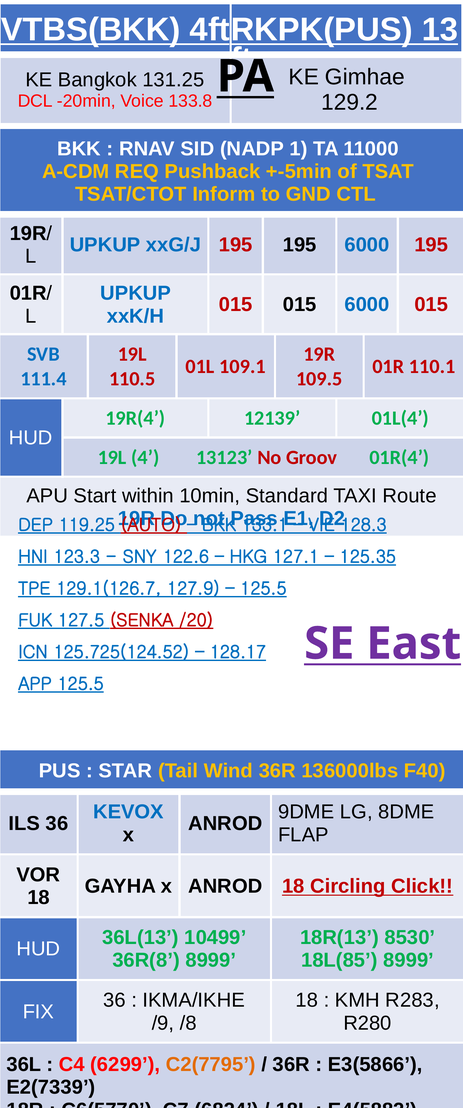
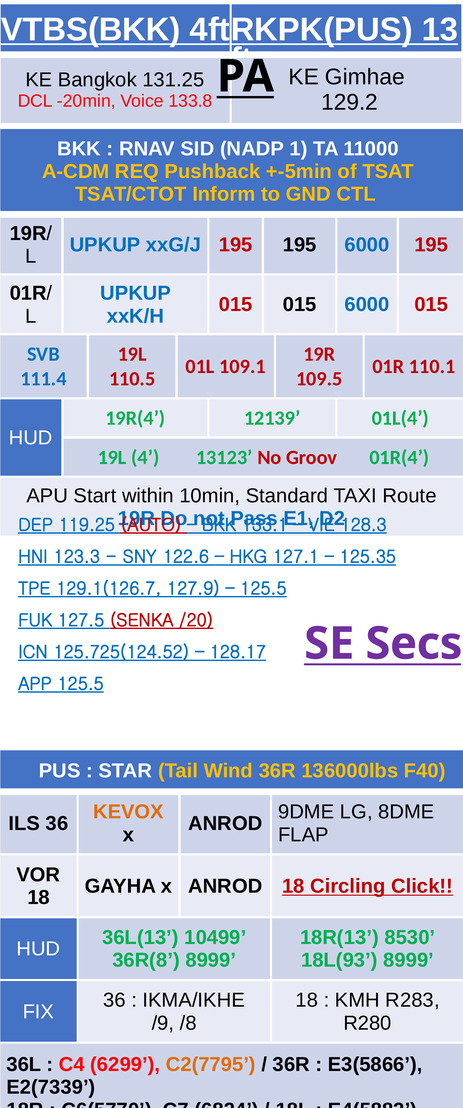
East: East -> Secs
KEVOX colour: blue -> orange
18L(85: 18L(85 -> 18L(93
